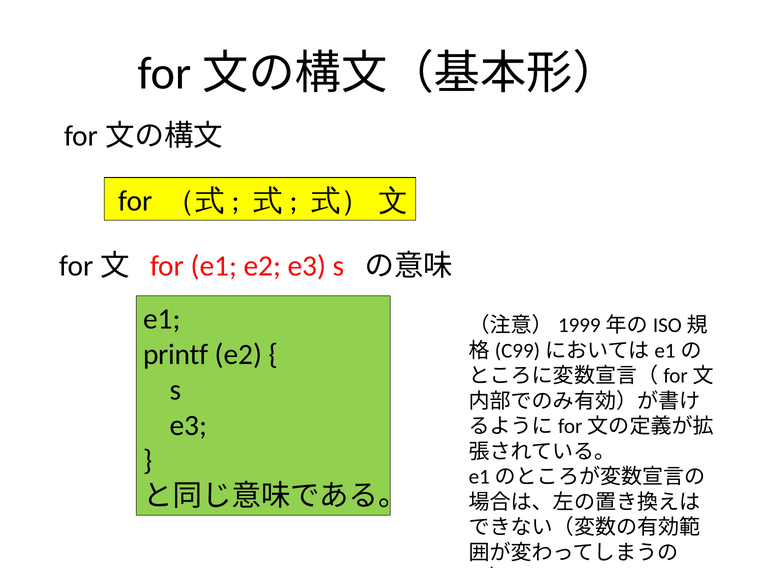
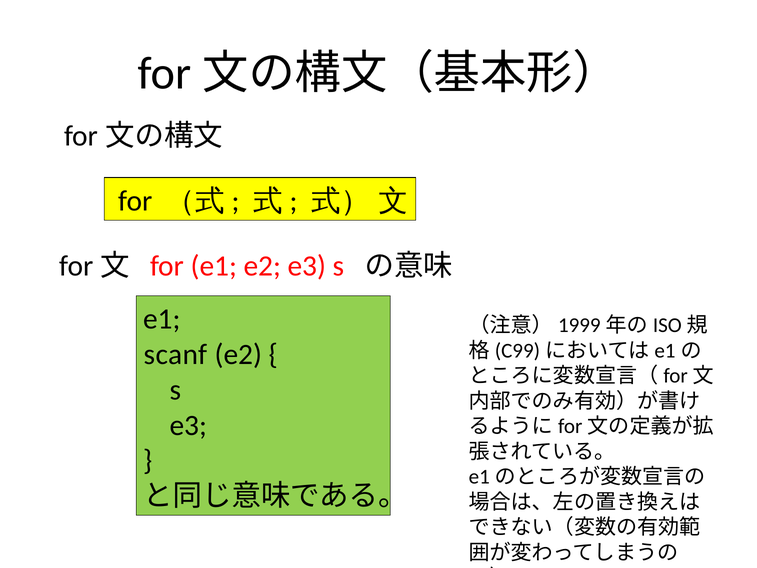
printf: printf -> scanf
